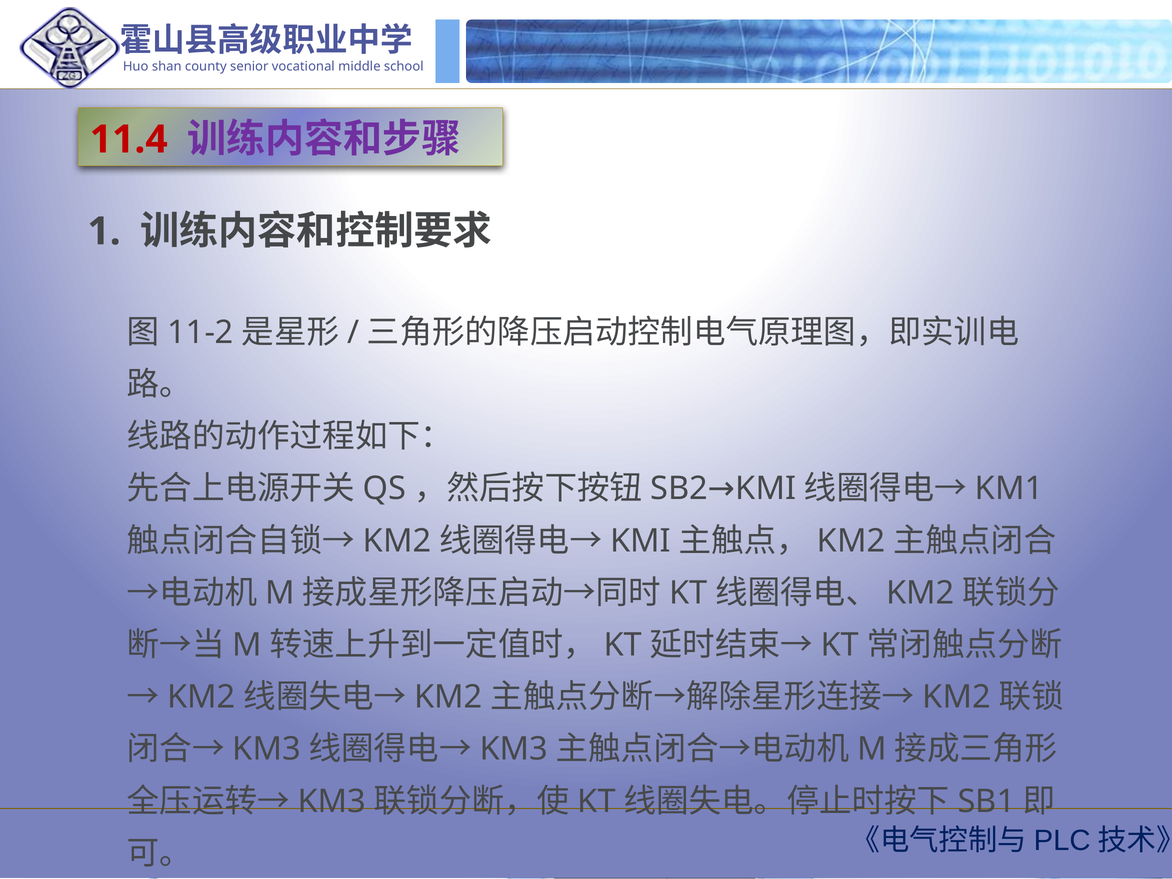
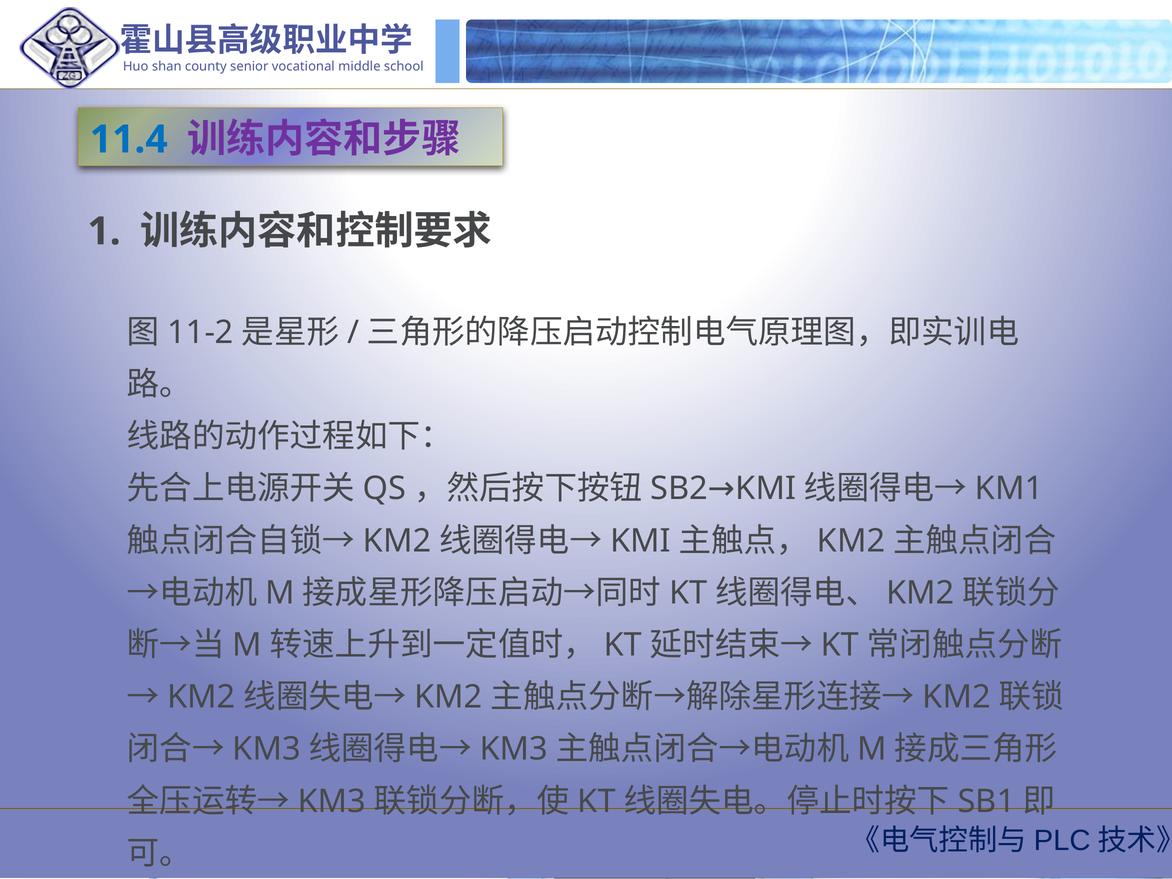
11.4 colour: red -> blue
